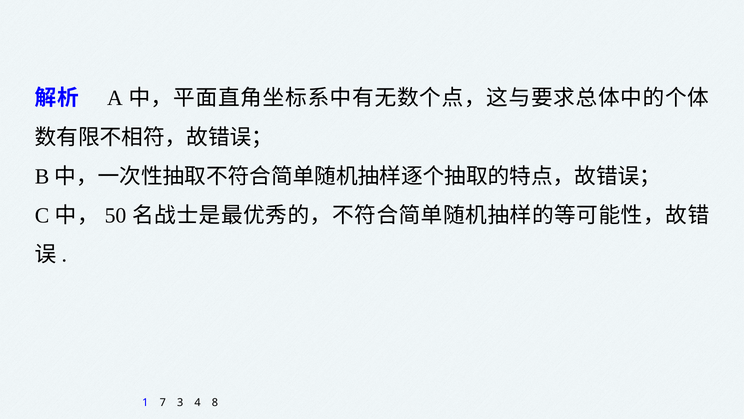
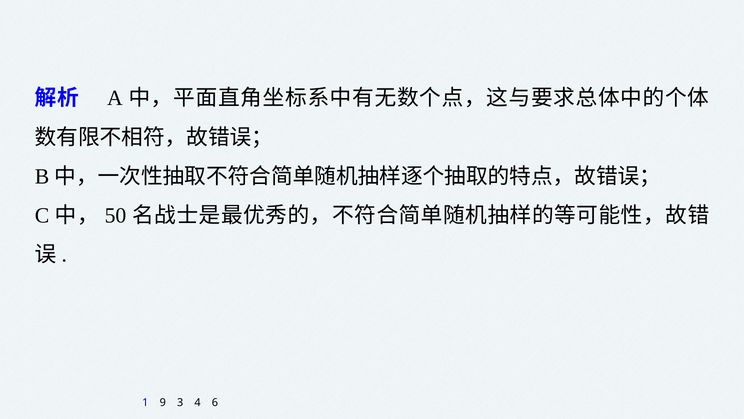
7: 7 -> 9
8: 8 -> 6
